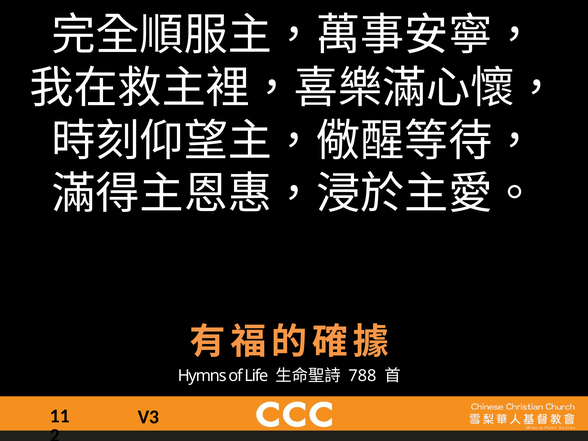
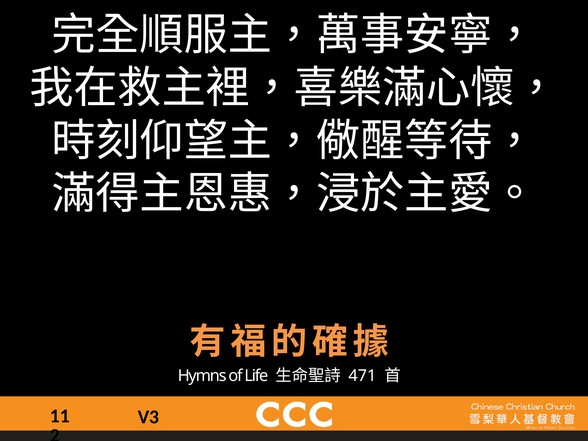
788: 788 -> 471
